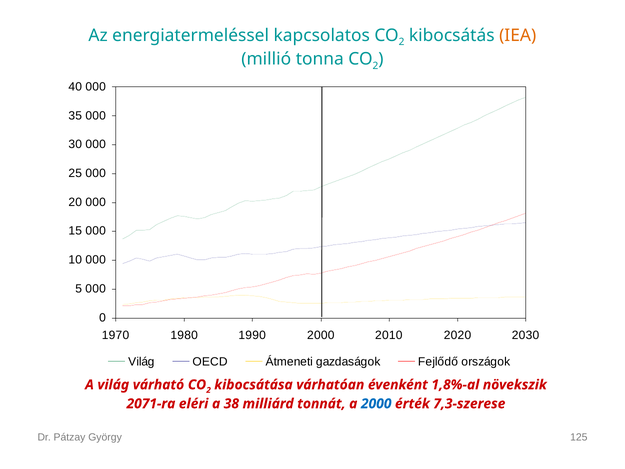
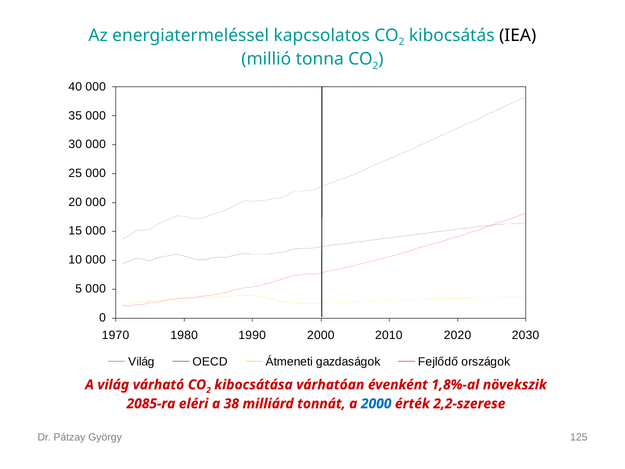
IEA colour: orange -> black
2071-ra: 2071-ra -> 2085-ra
7,3-szerese: 7,3-szerese -> 2,2-szerese
